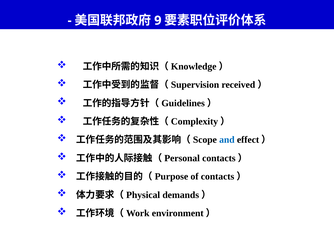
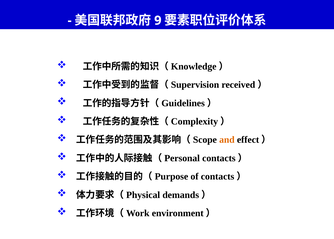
and colour: blue -> orange
